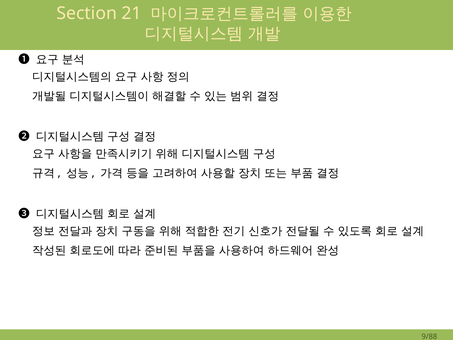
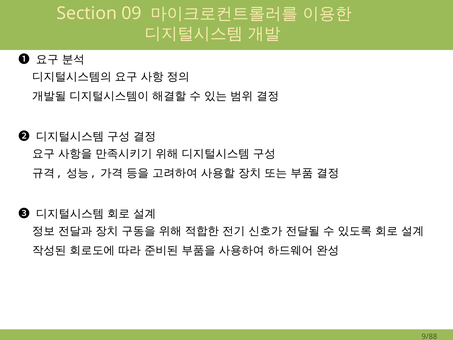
21: 21 -> 09
